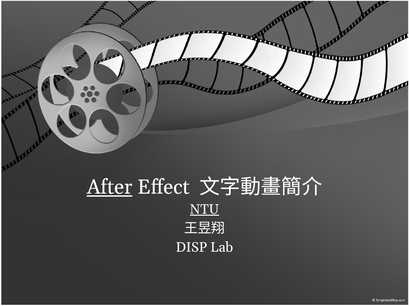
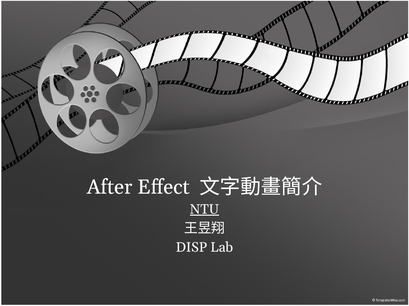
After underline: present -> none
